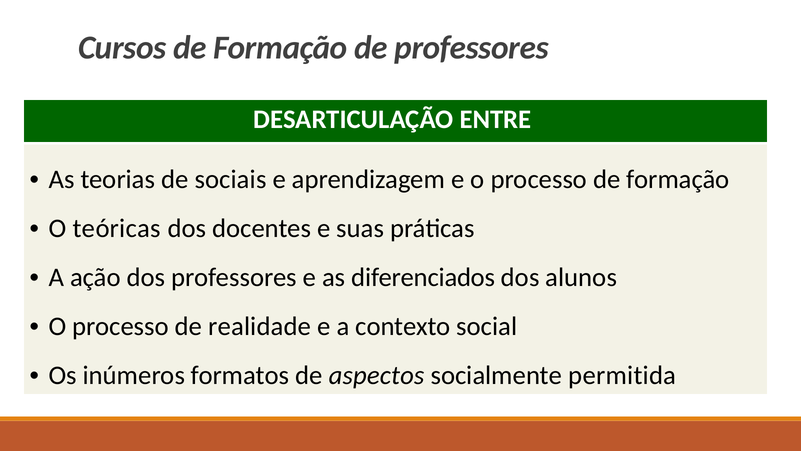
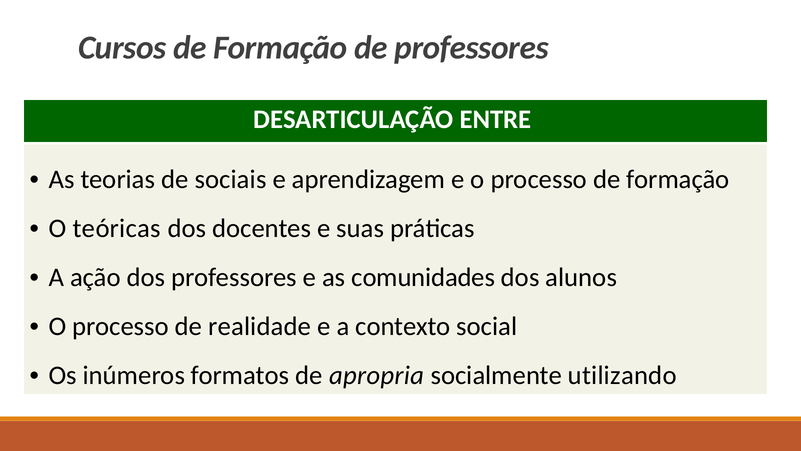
diferenciados: diferenciados -> comunidades
aspectos: aspectos -> apropria
permitida: permitida -> utilizando
